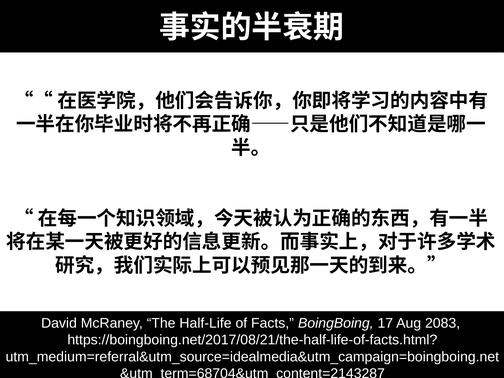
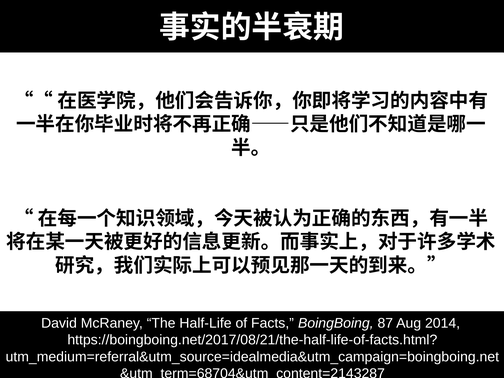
17: 17 -> 87
2083: 2083 -> 2014
